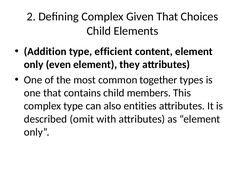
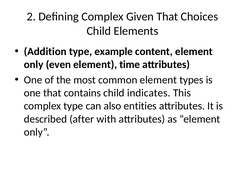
efficient: efficient -> example
they: they -> time
common together: together -> element
members: members -> indicates
omit: omit -> after
